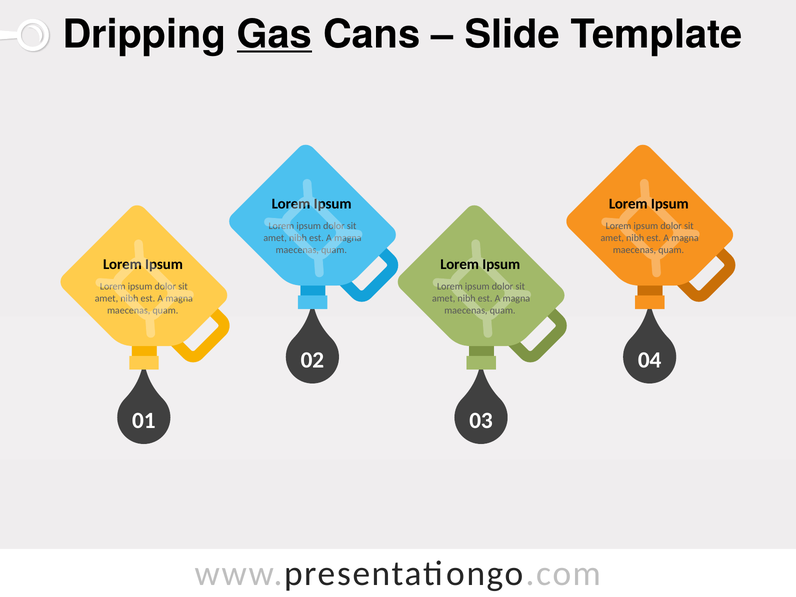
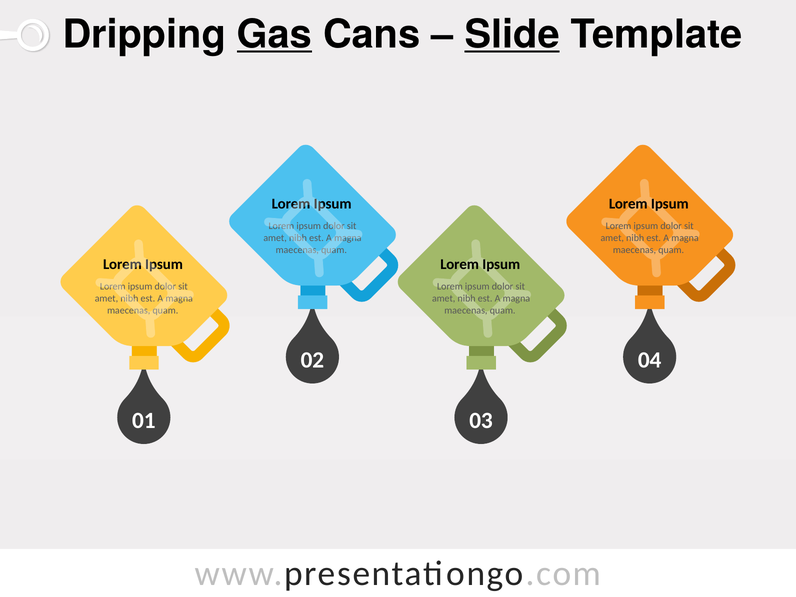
Slide underline: none -> present
